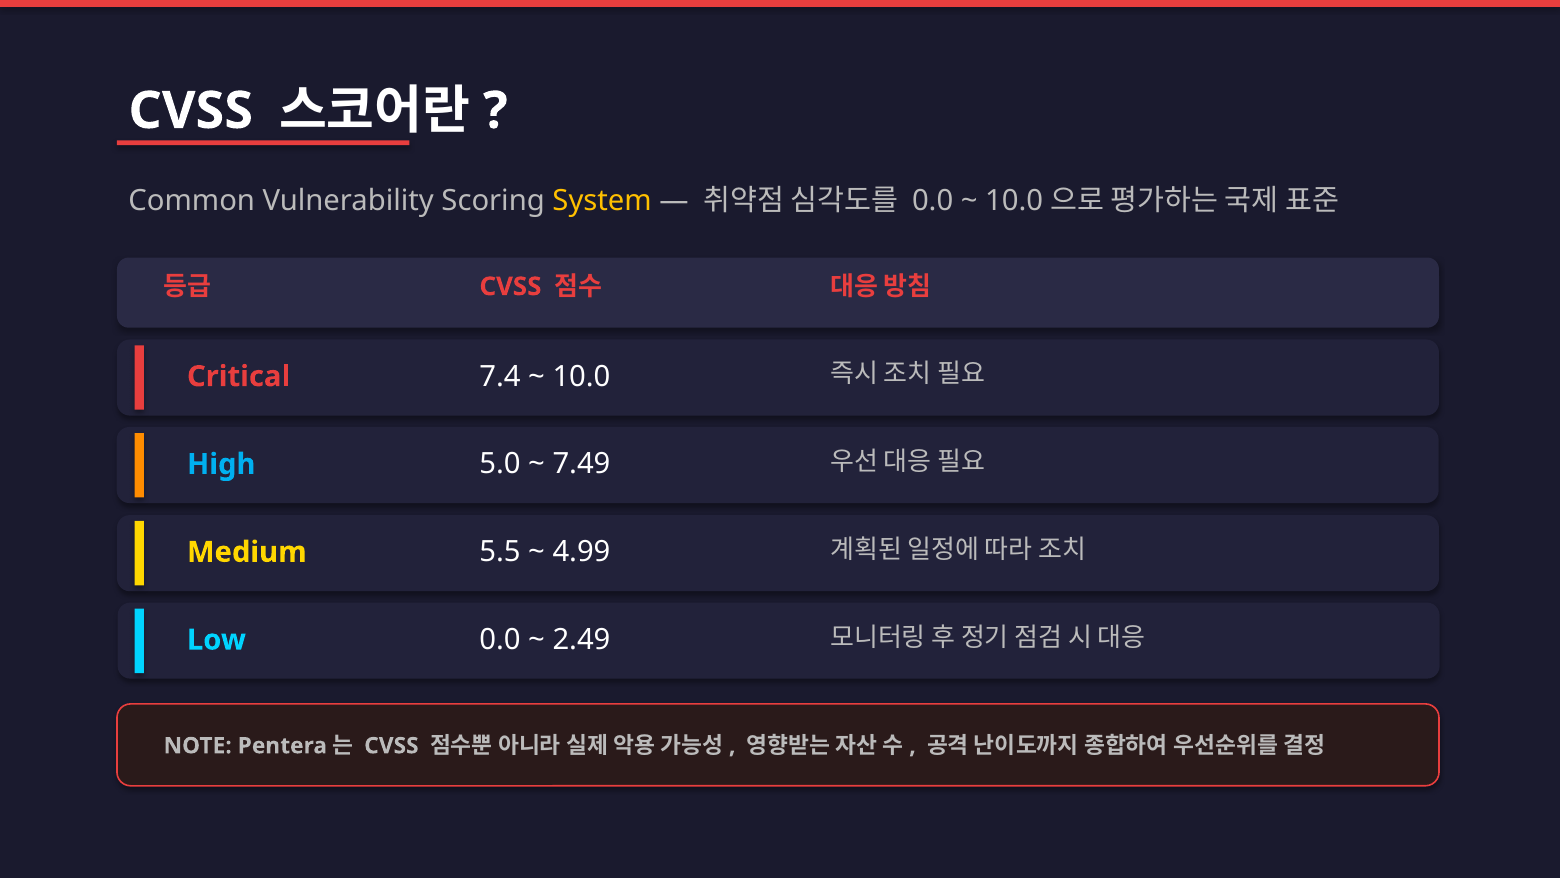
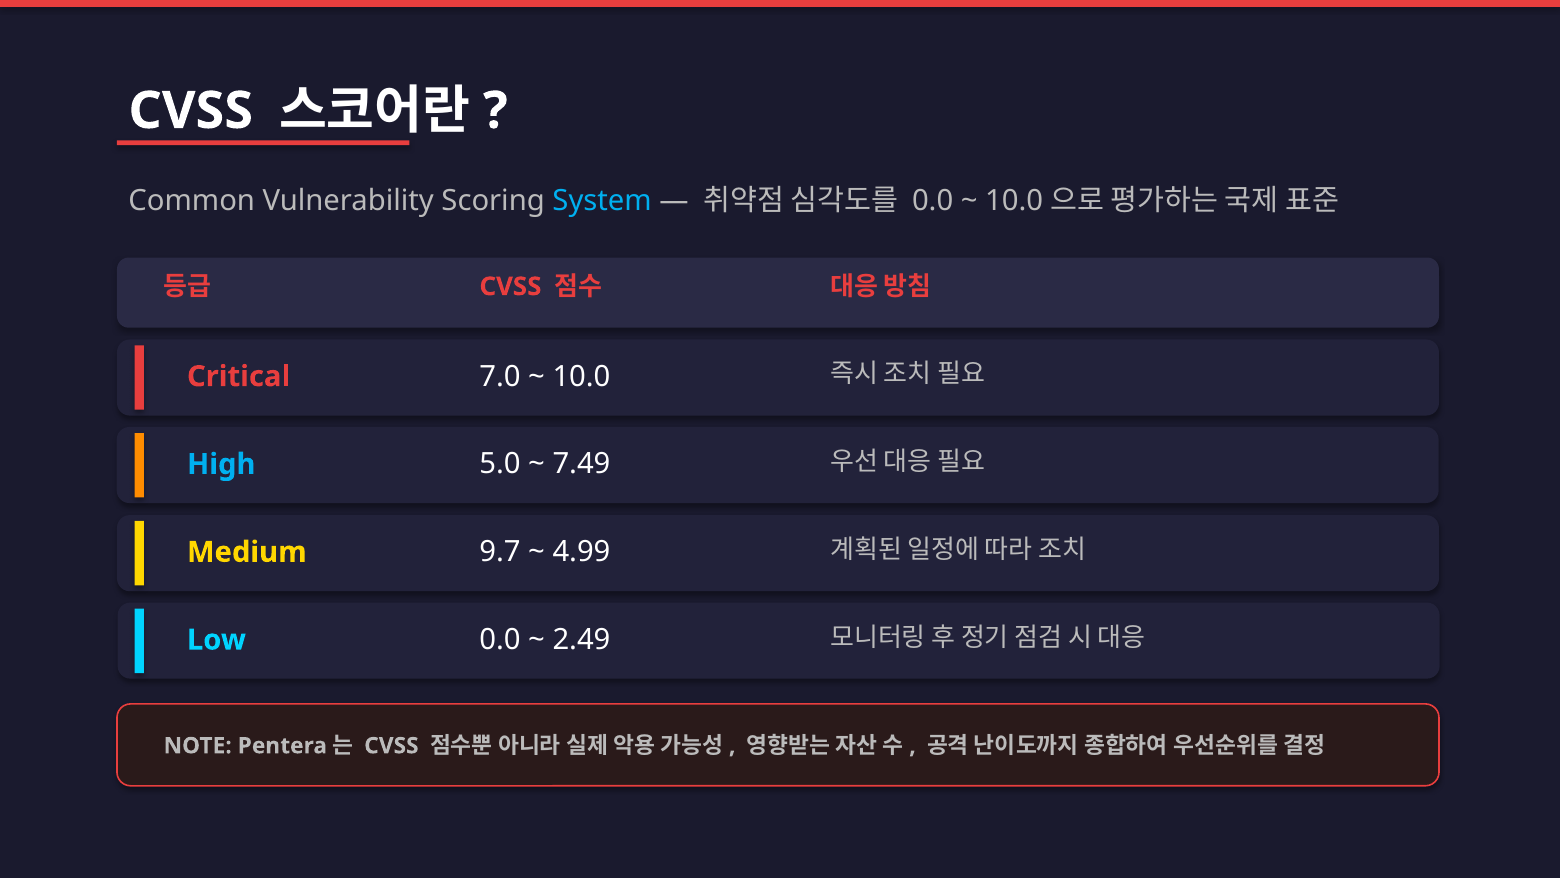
System colour: yellow -> light blue
7.4: 7.4 -> 7.0
5.5: 5.5 -> 9.7
